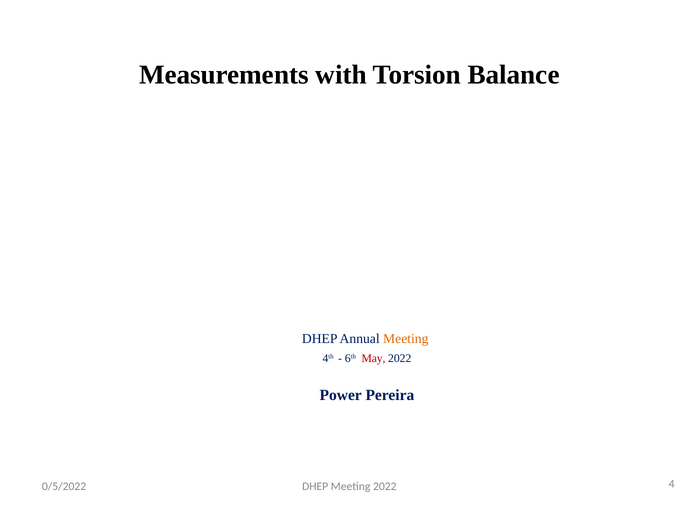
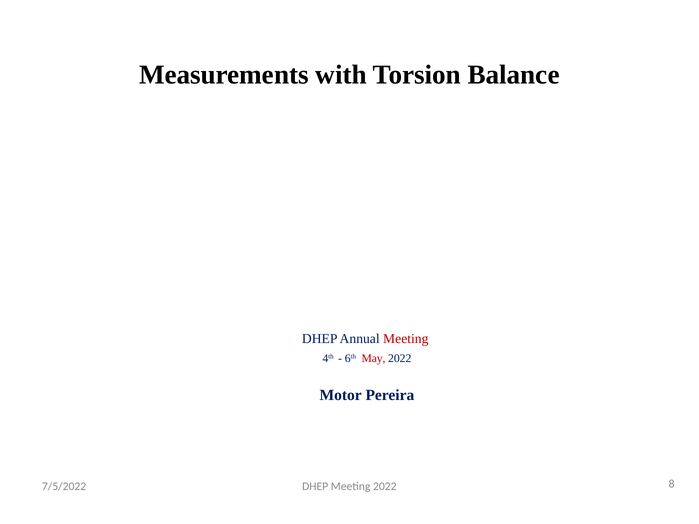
Meeting at (406, 339) colour: orange -> red
Power: Power -> Motor
0/5/2022: 0/5/2022 -> 7/5/2022
4: 4 -> 8
